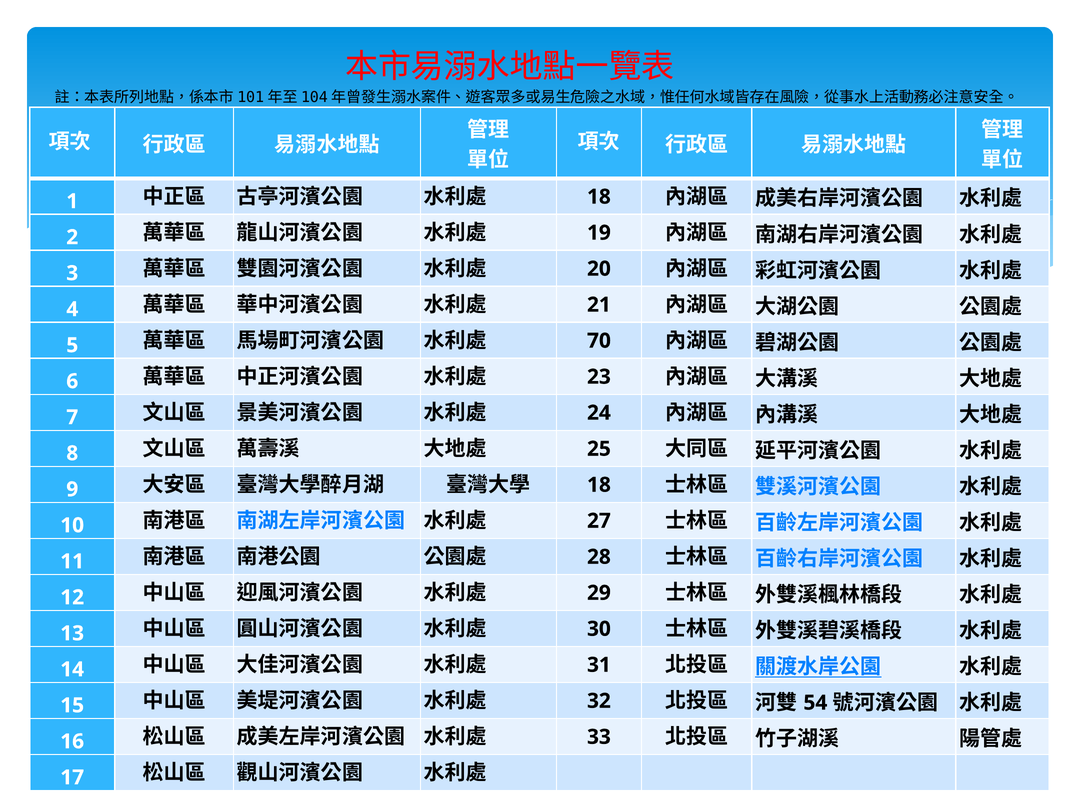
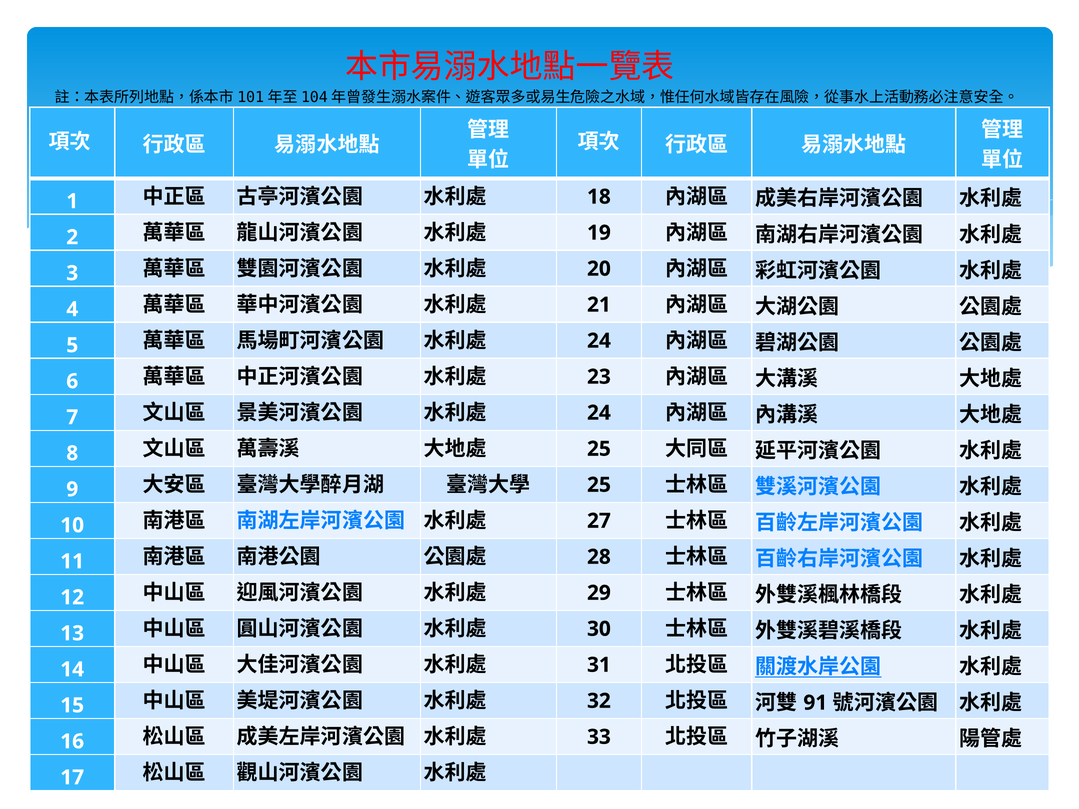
70 at (599, 341): 70 -> 24
18 at (599, 485): 18 -> 25
54: 54 -> 91
